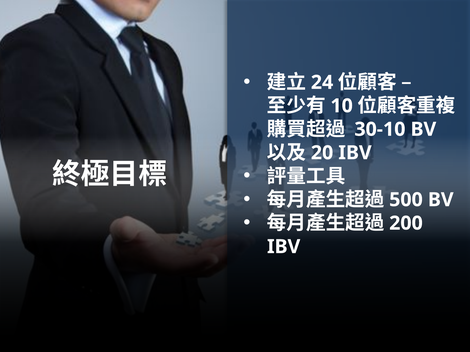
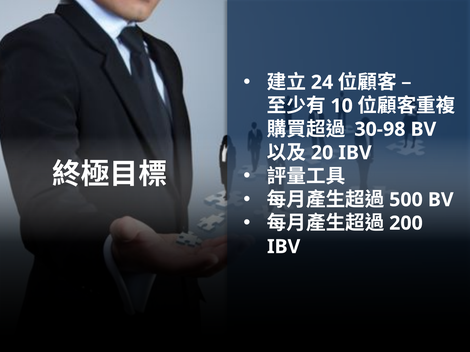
30-10: 30-10 -> 30-98
